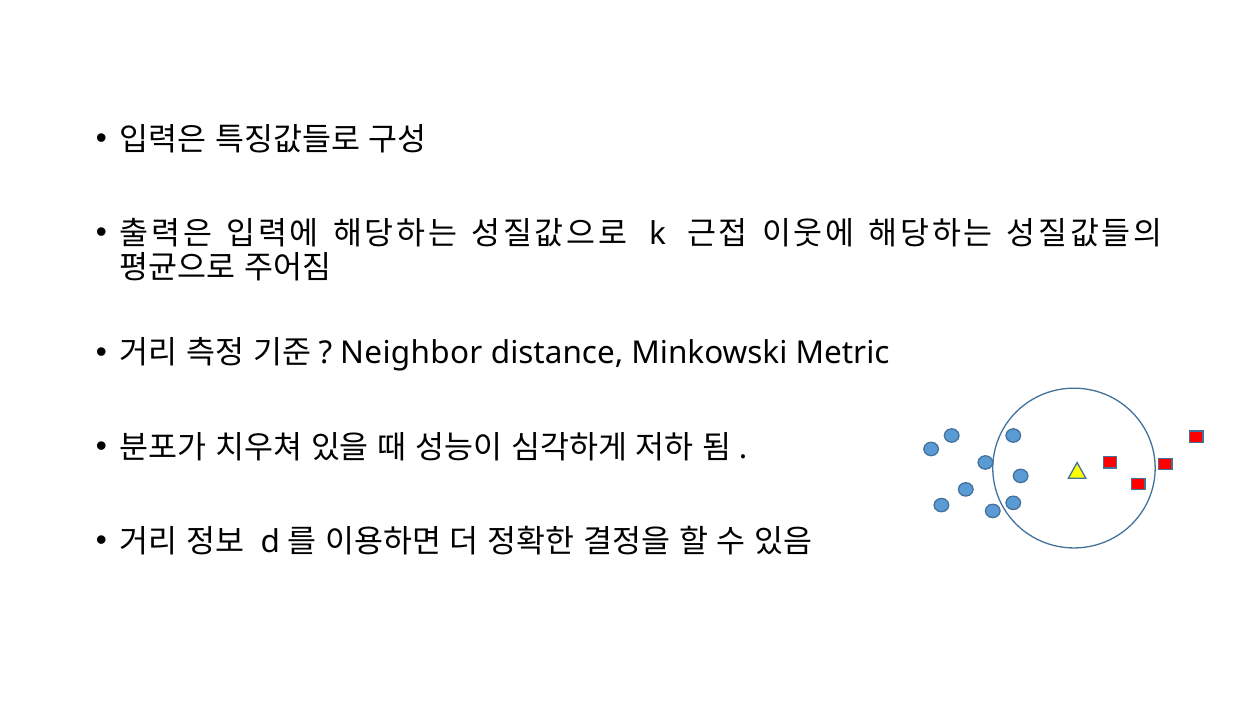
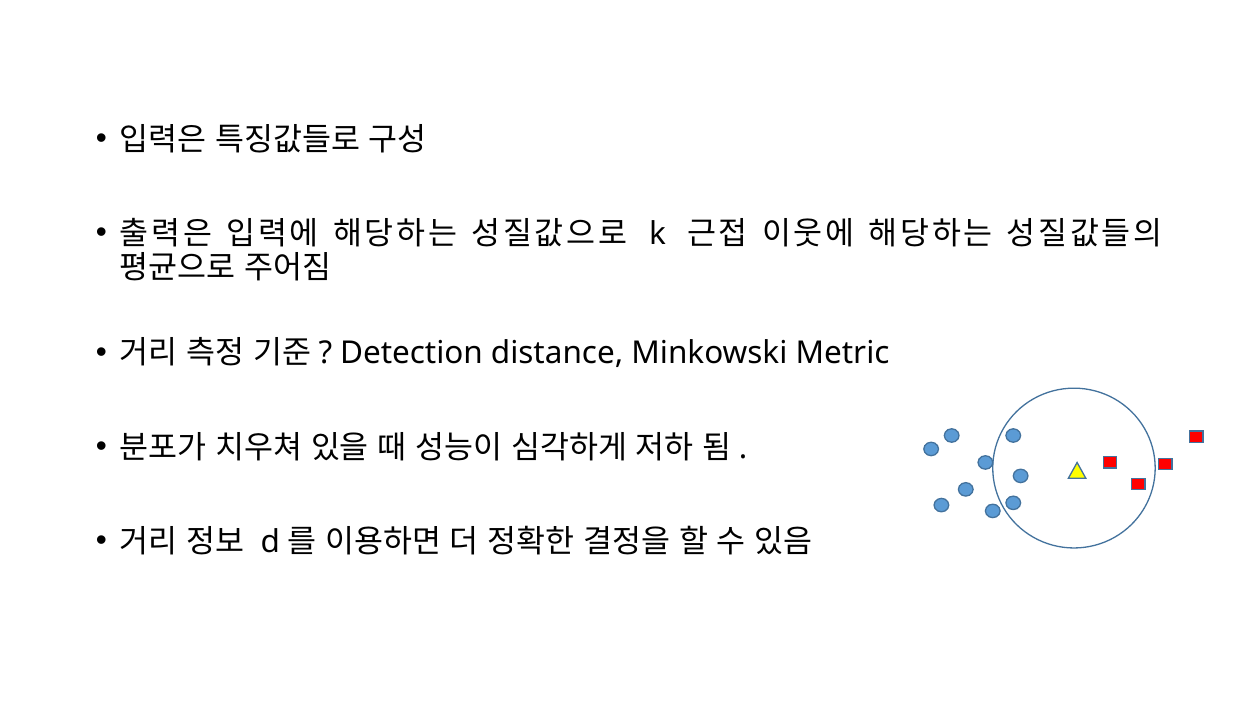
Neighbor: Neighbor -> Detection
